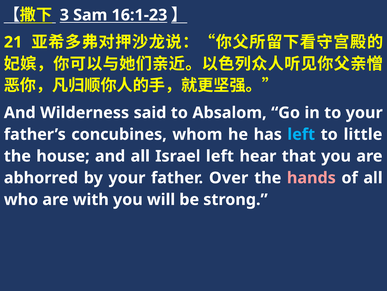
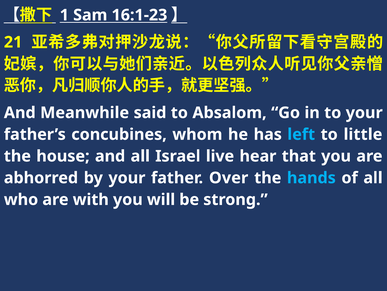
3: 3 -> 1
Wilderness: Wilderness -> Meanwhile
Israel left: left -> live
hands colour: pink -> light blue
